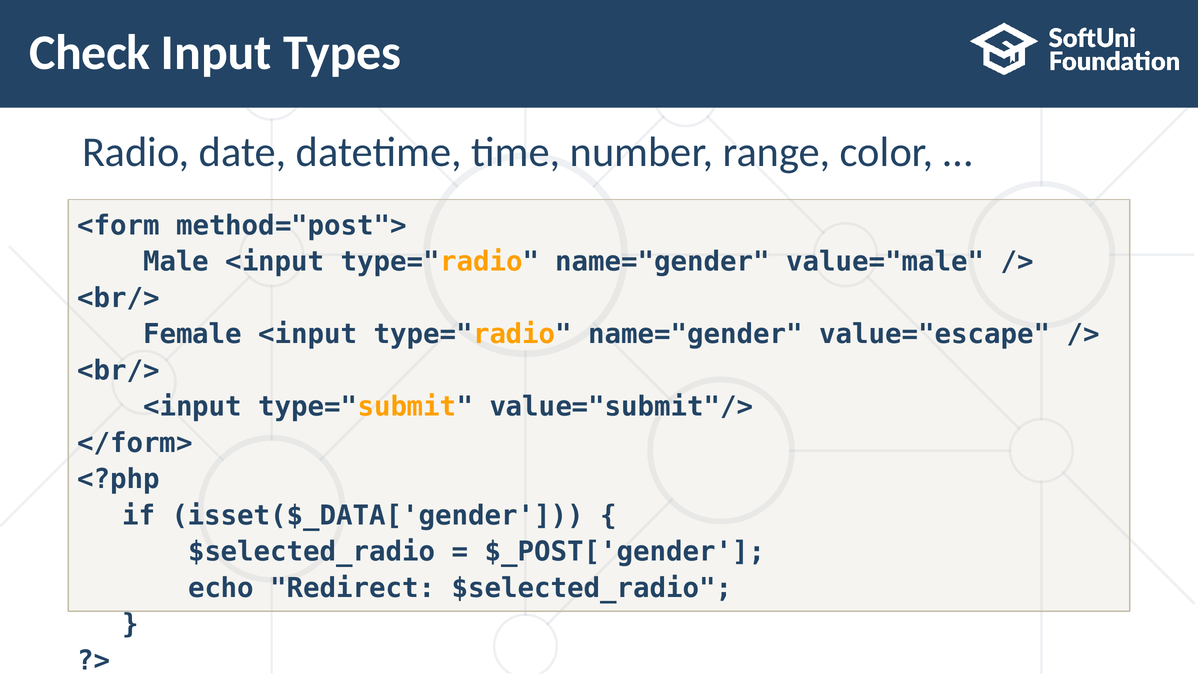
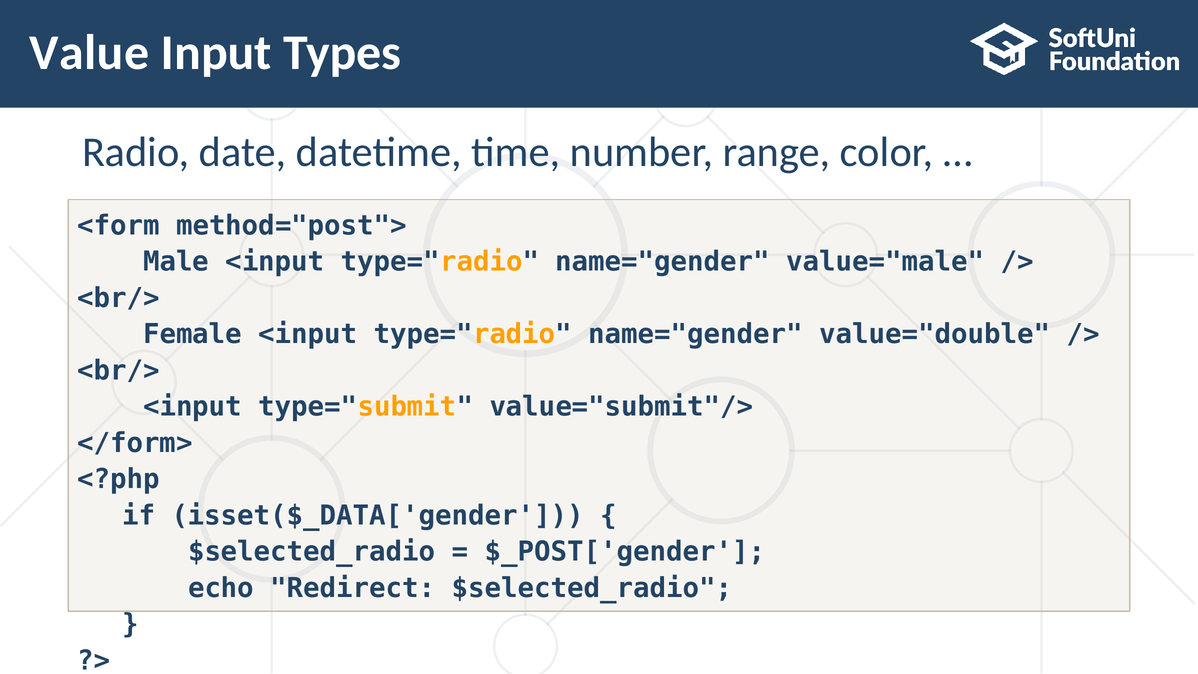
Check: Check -> Value
value="escape: value="escape -> value="double
